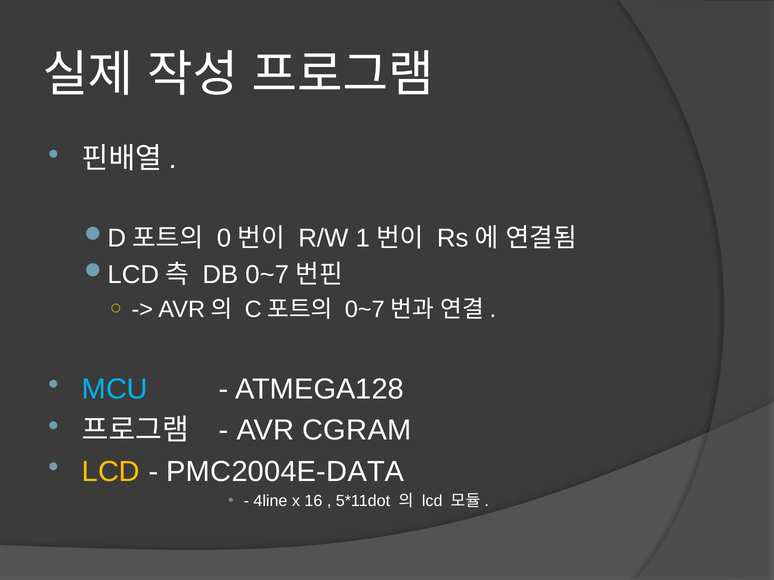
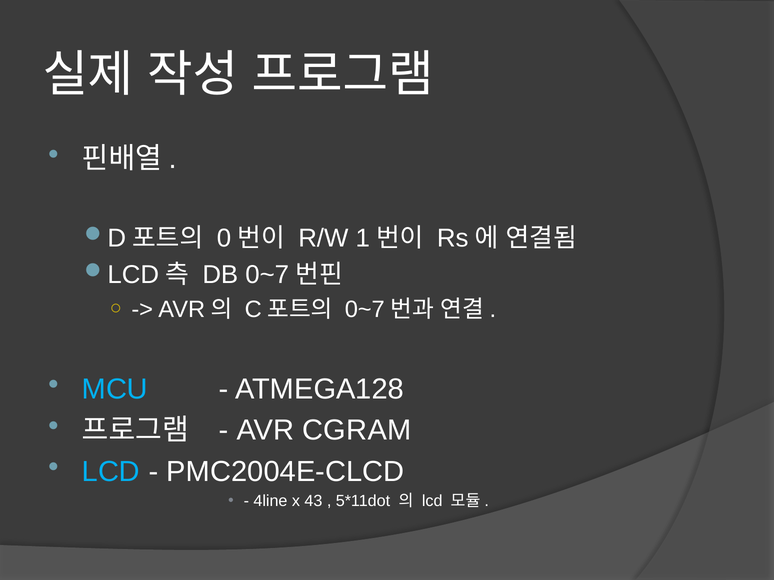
LCD at (111, 472) colour: yellow -> light blue
PMC2004E-DATA: PMC2004E-DATA -> PMC2004E-CLCD
16: 16 -> 43
